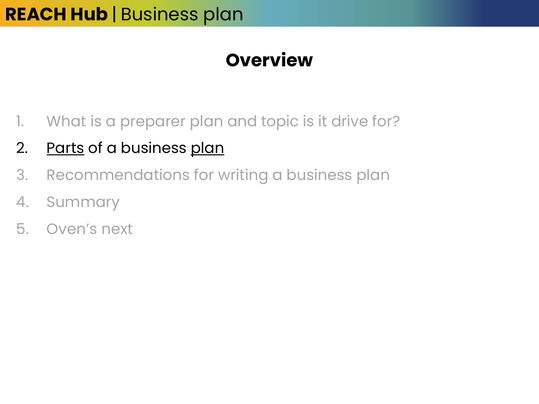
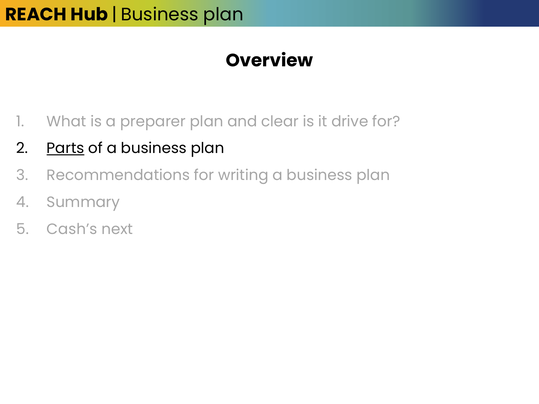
topic: topic -> clear
plan at (207, 148) underline: present -> none
Oven’s: Oven’s -> Cash’s
